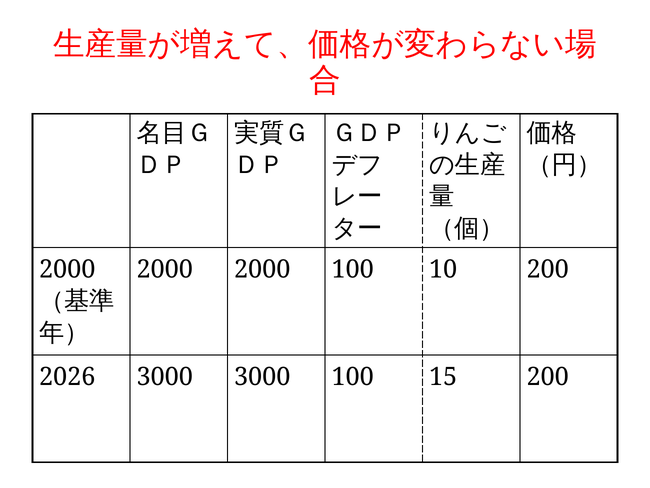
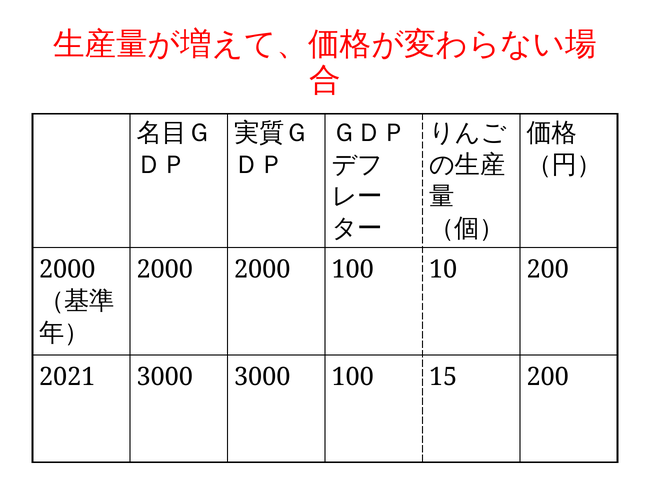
2026: 2026 -> 2021
